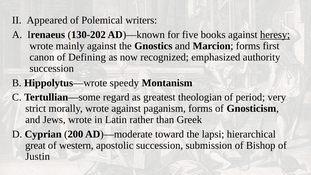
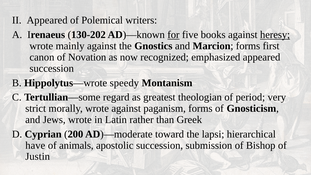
for underline: none -> present
Defining: Defining -> Novation
emphasized authority: authority -> appeared
great: great -> have
western: western -> animals
